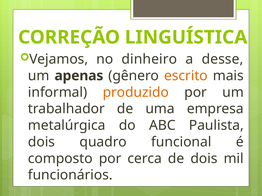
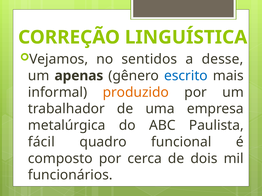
dinheiro: dinheiro -> sentidos
escrito colour: orange -> blue
dois at (41, 142): dois -> fácil
